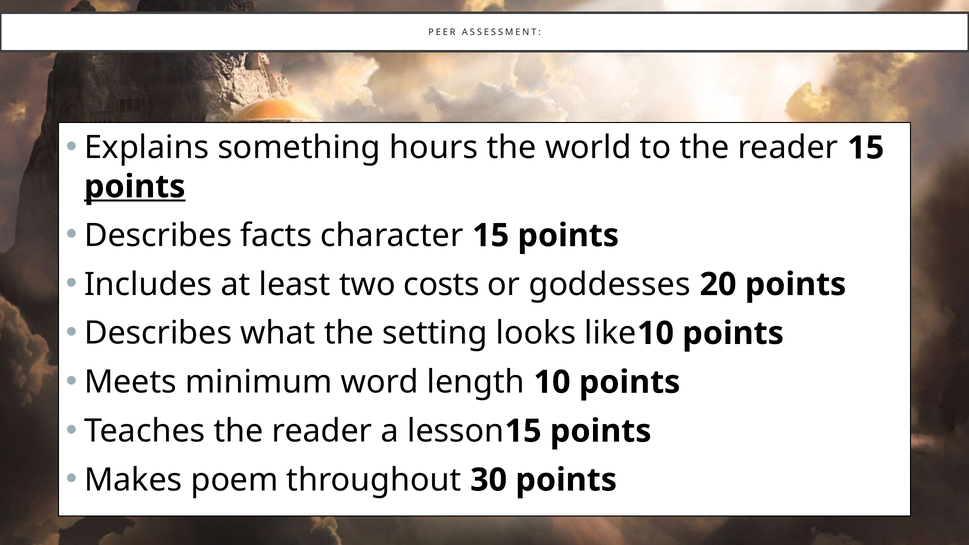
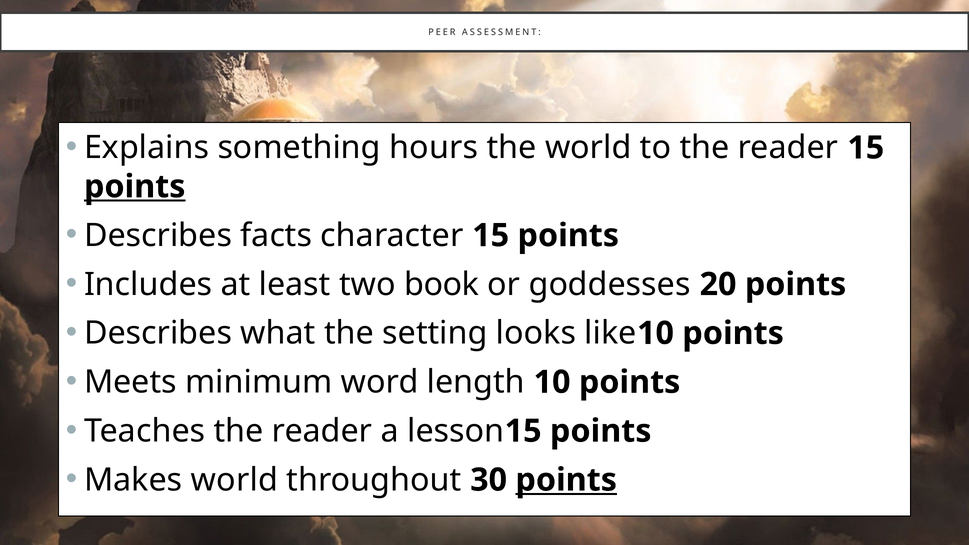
costs: costs -> book
Makes poem: poem -> world
points at (566, 480) underline: none -> present
